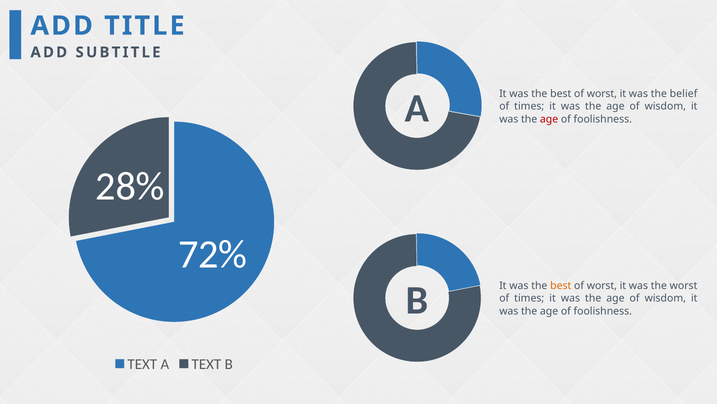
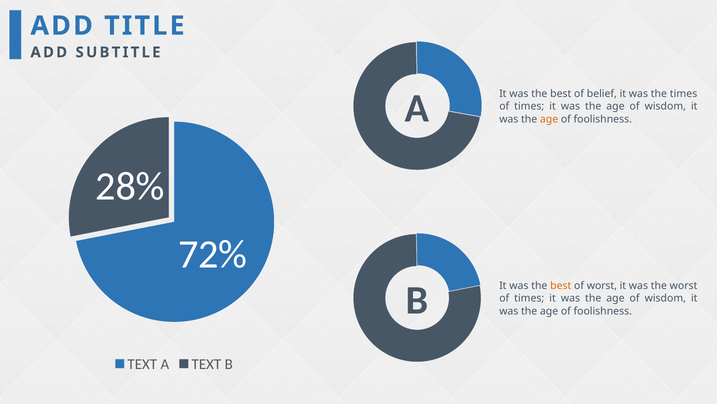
worst at (602, 94): worst -> belief
the belief: belief -> times
age at (549, 119) colour: red -> orange
